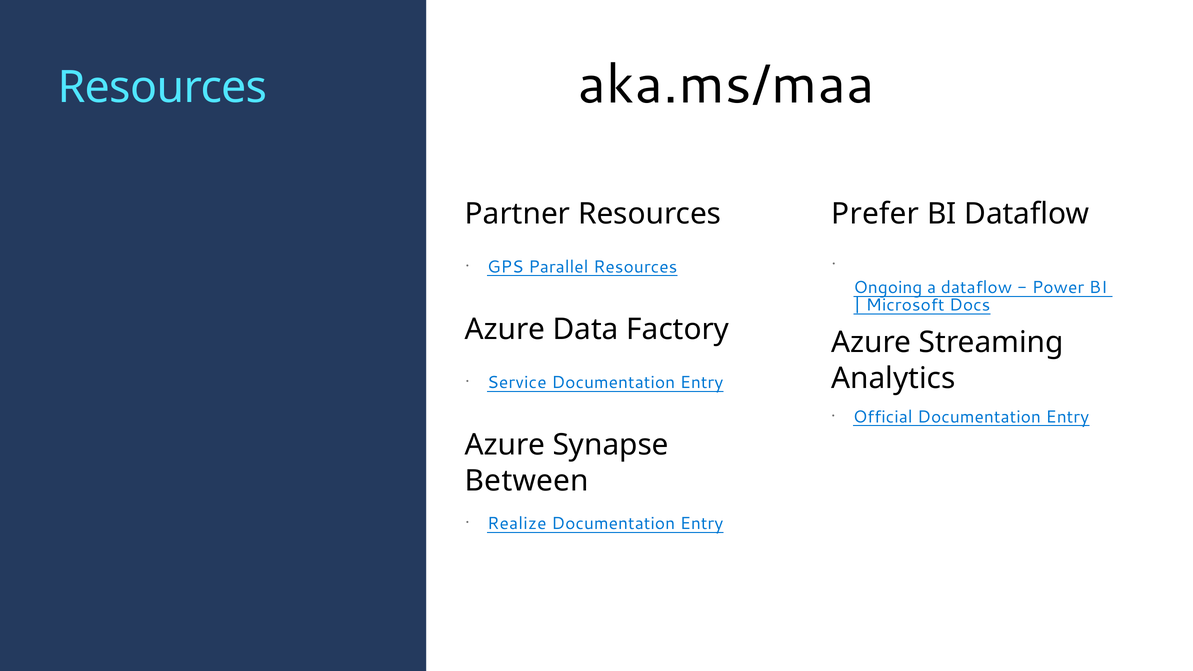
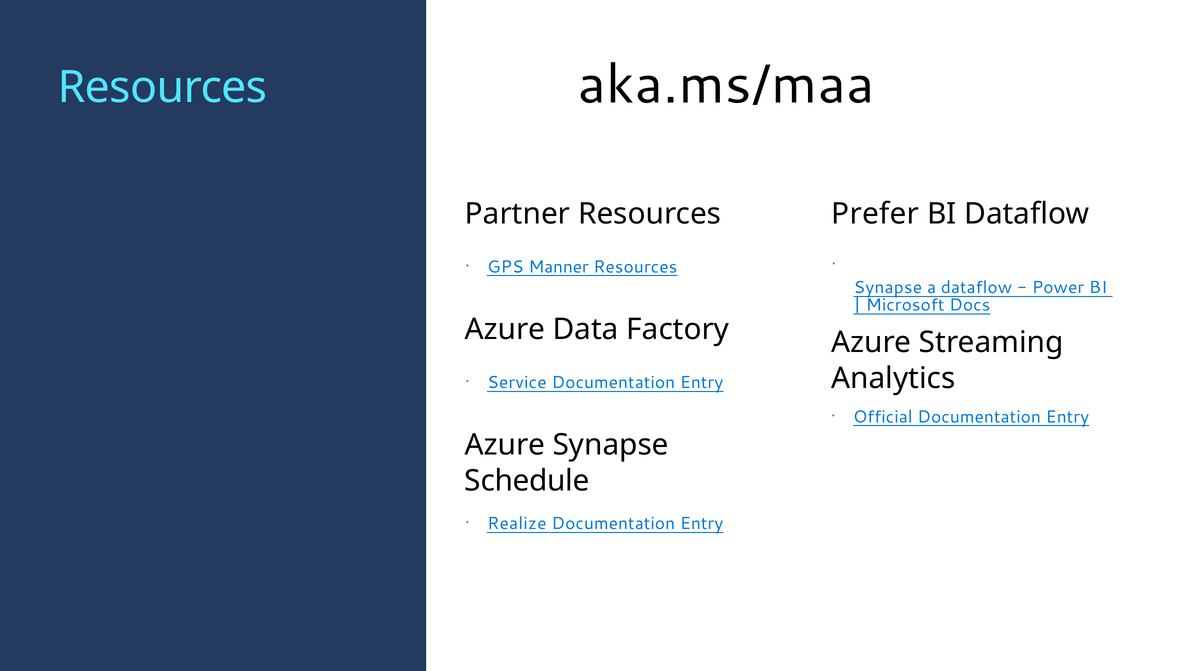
Parallel: Parallel -> Manner
Ongoing at (888, 288): Ongoing -> Synapse
Between: Between -> Schedule
